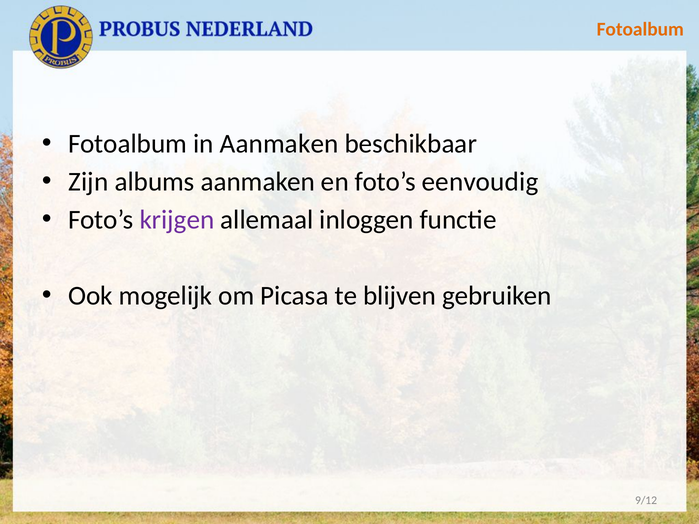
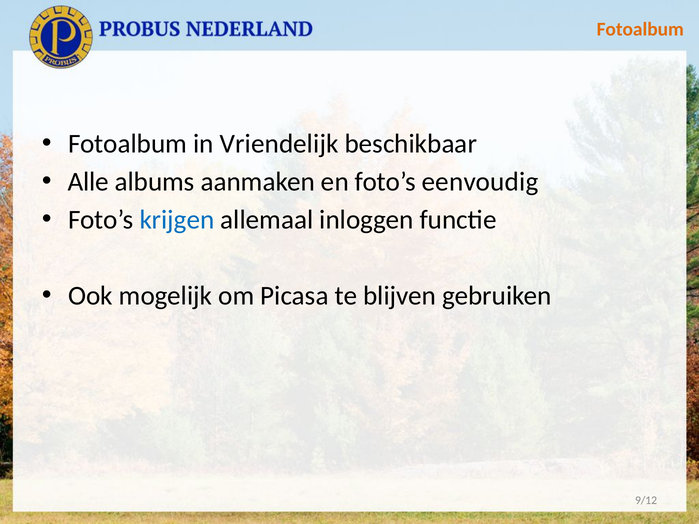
in Aanmaken: Aanmaken -> Vriendelijk
Zijn: Zijn -> Alle
krijgen colour: purple -> blue
